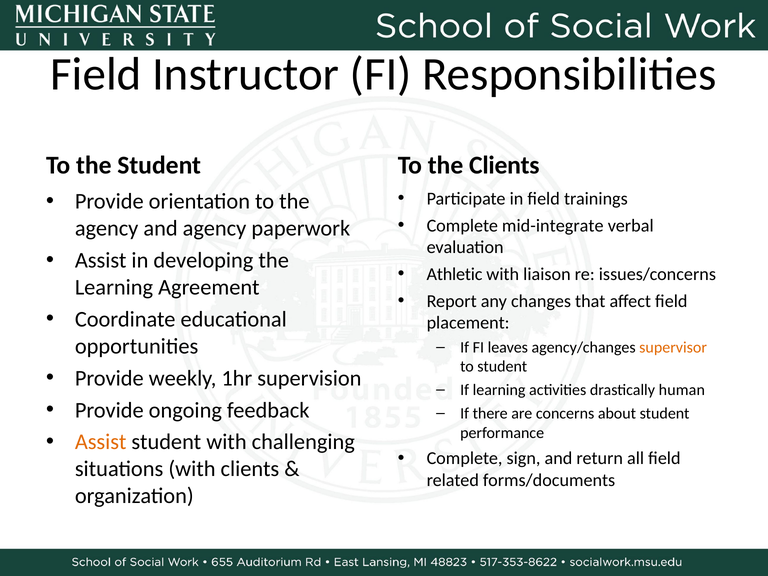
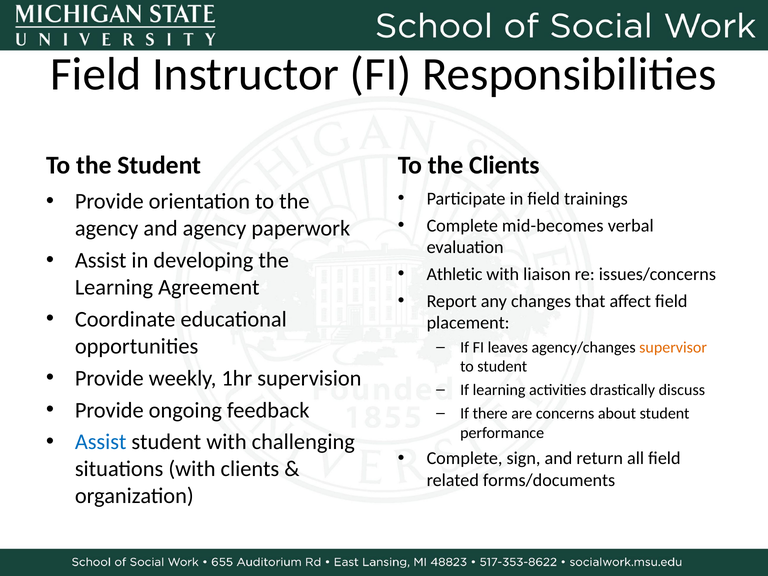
mid-integrate: mid-integrate -> mid-becomes
human: human -> discuss
Assist at (101, 442) colour: orange -> blue
